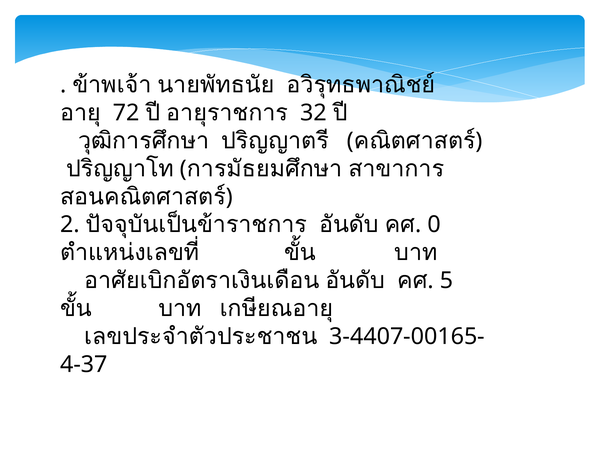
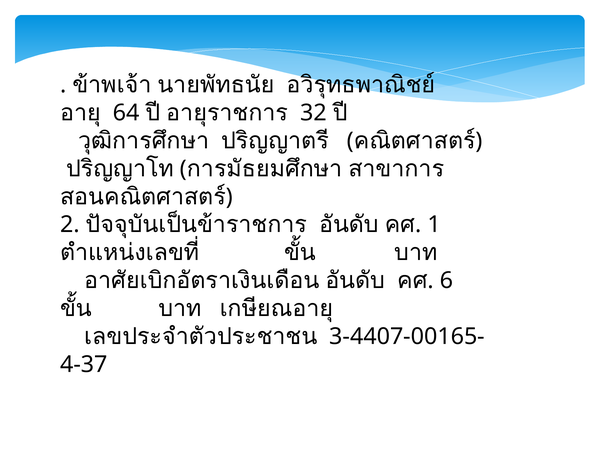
72: 72 -> 64
0: 0 -> 1
5: 5 -> 6
